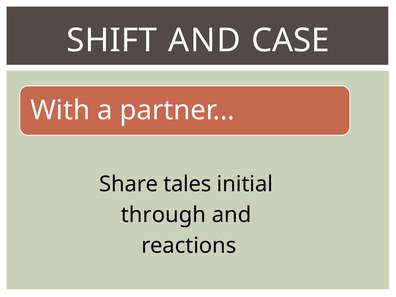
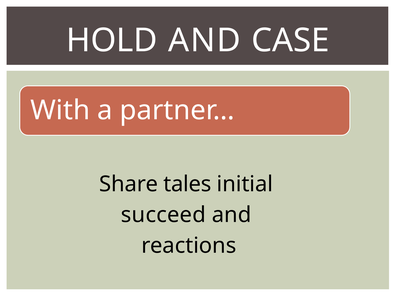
SHIFT: SHIFT -> HOLD
through: through -> succeed
